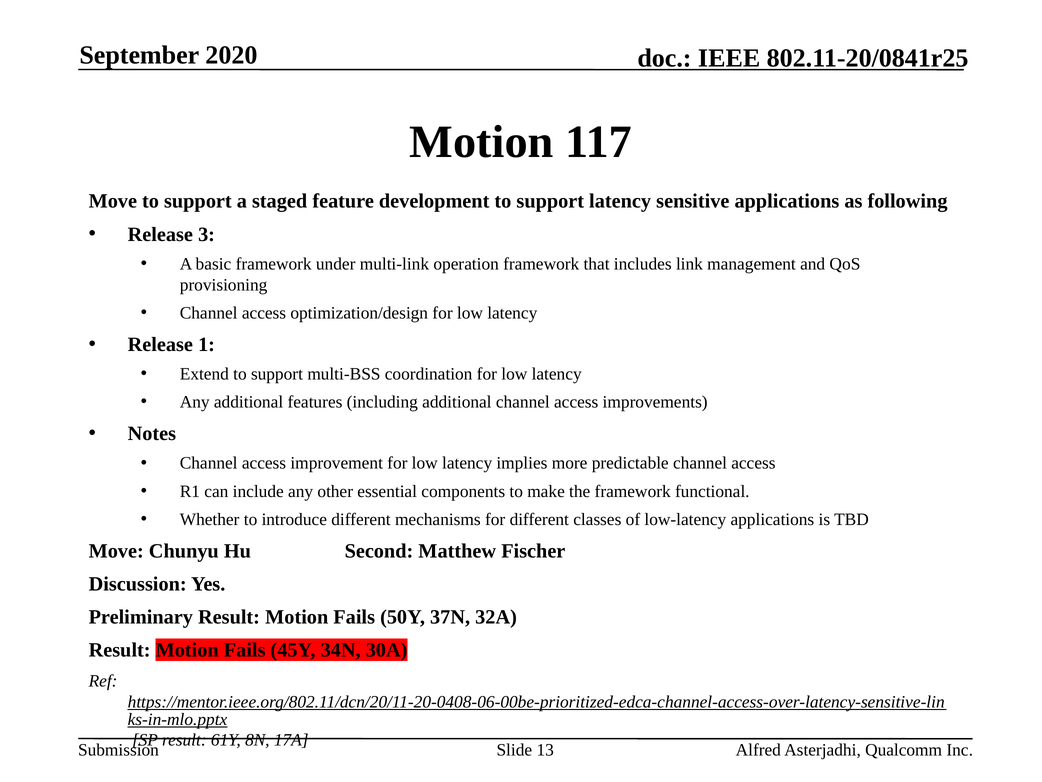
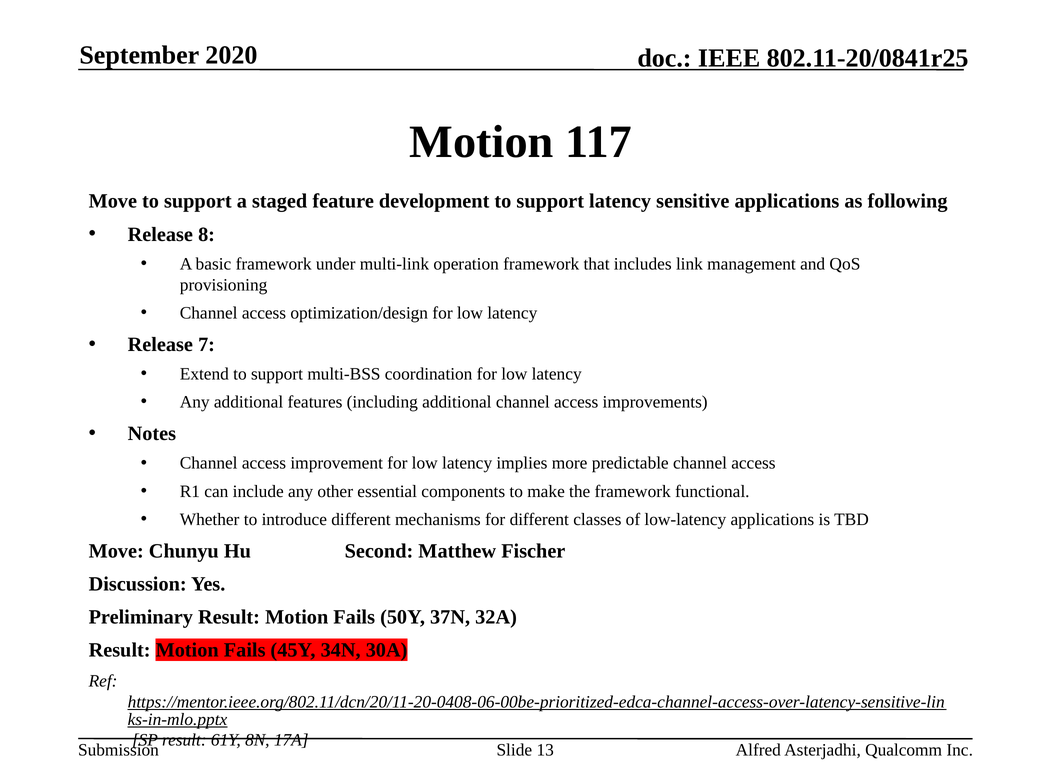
3: 3 -> 8
1: 1 -> 7
